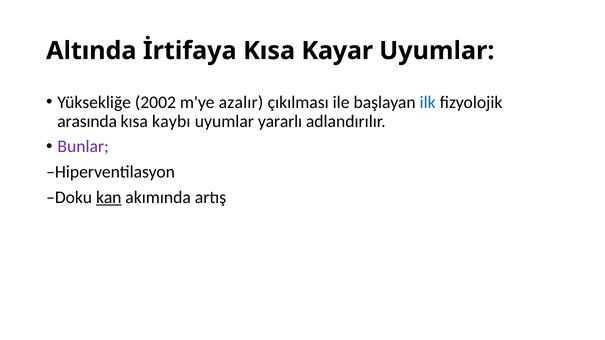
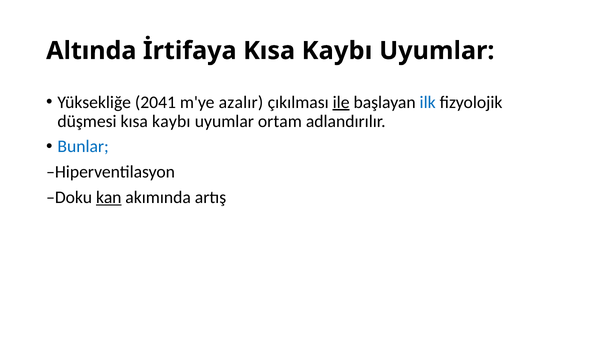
İrtifaya Kısa Kayar: Kayar -> Kaybı
2002: 2002 -> 2041
ile underline: none -> present
arasında: arasında -> düşmesi
yararlı: yararlı -> ortam
Bunlar colour: purple -> blue
